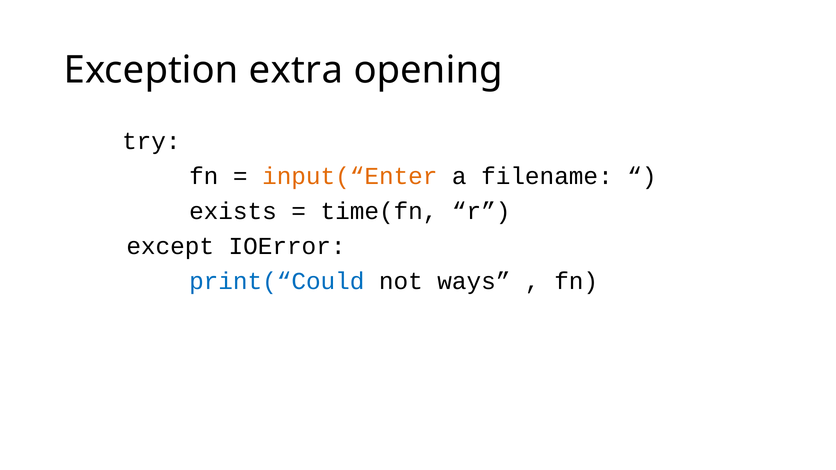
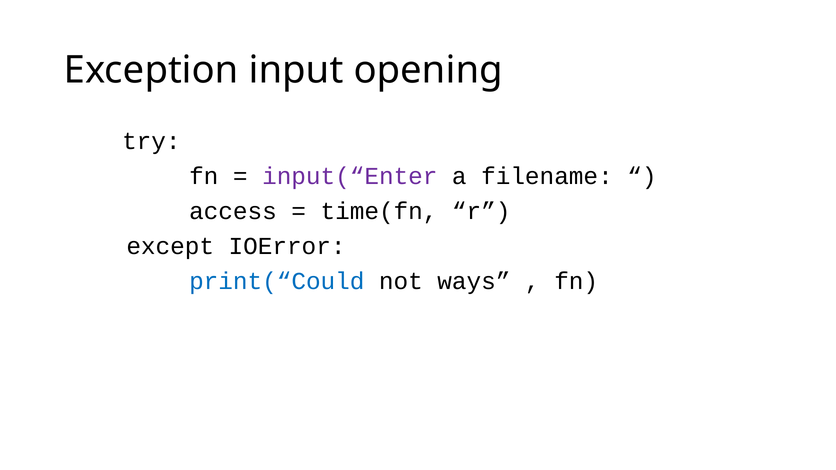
extra: extra -> input
input(“Enter colour: orange -> purple
exists: exists -> access
